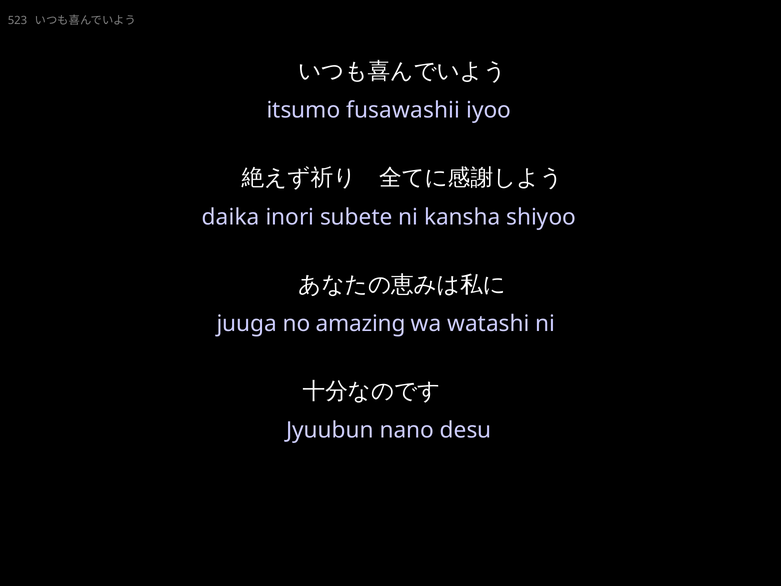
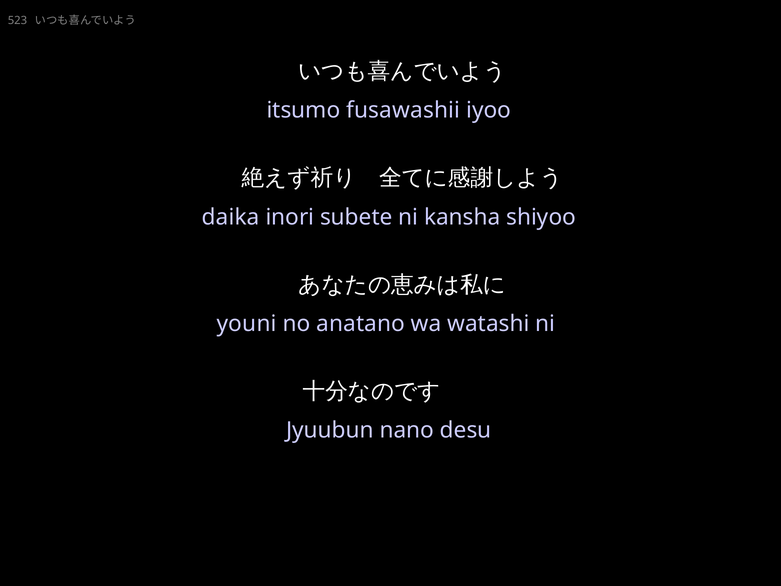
juuga: juuga -> youni
amazing: amazing -> anatano
